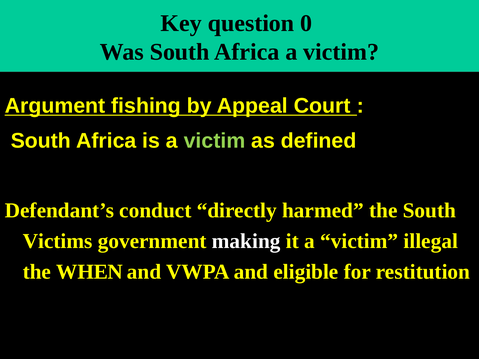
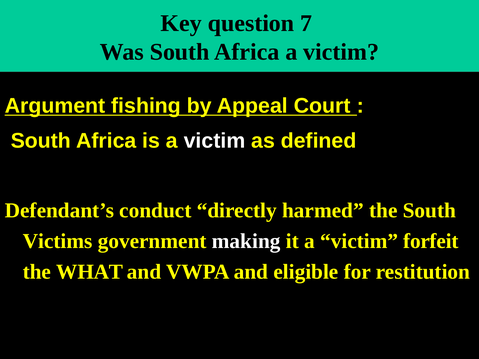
0: 0 -> 7
victim at (215, 141) colour: light green -> white
illegal: illegal -> forfeit
WHEN: WHEN -> WHAT
